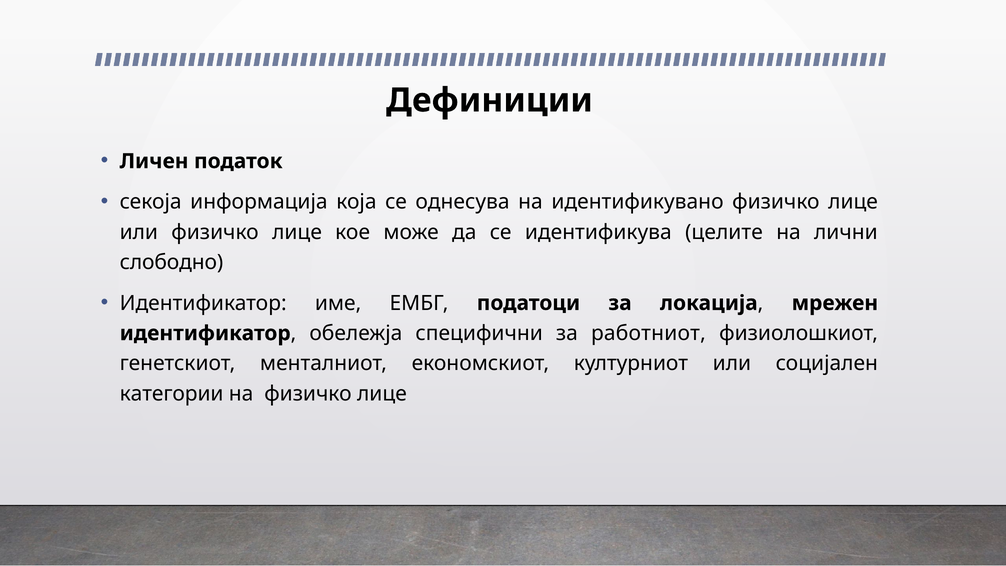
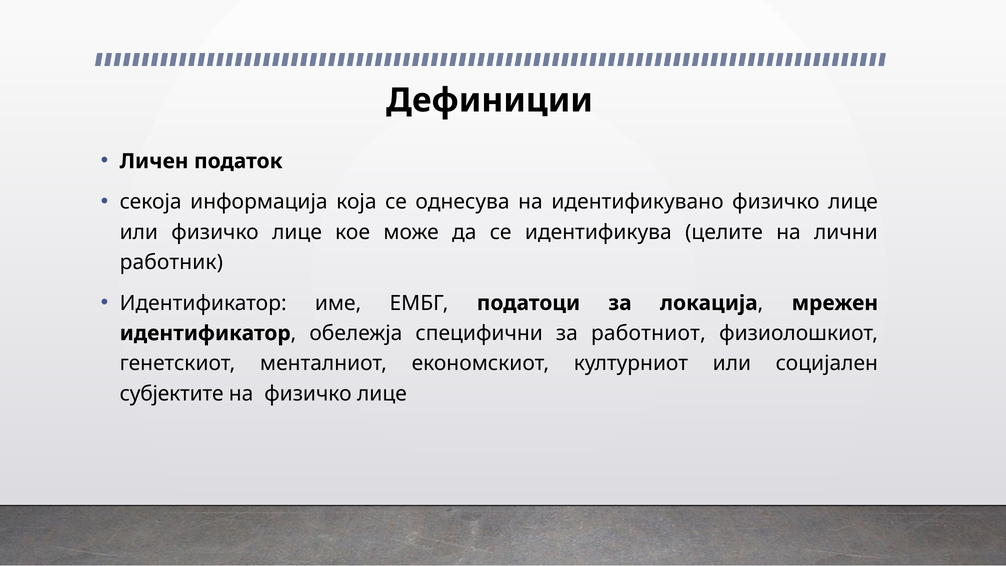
слободно: слободно -> работник
категории: категории -> субјектите
